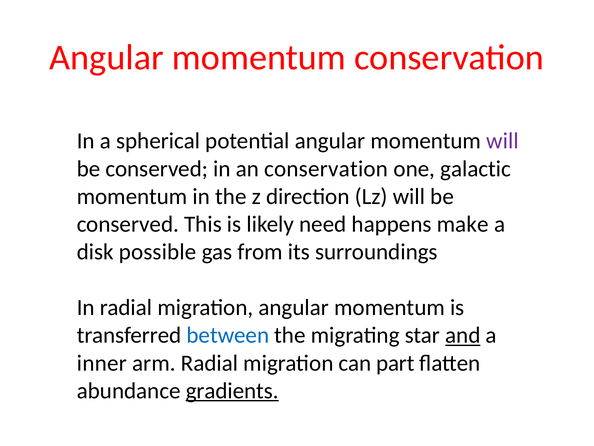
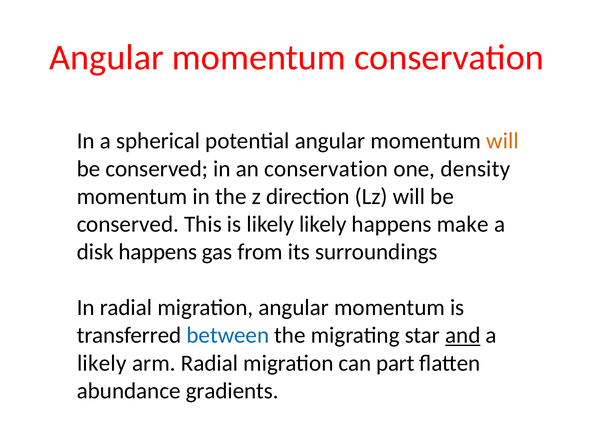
will at (502, 141) colour: purple -> orange
galactic: galactic -> density
likely need: need -> likely
disk possible: possible -> happens
inner at (102, 363): inner -> likely
gradients underline: present -> none
